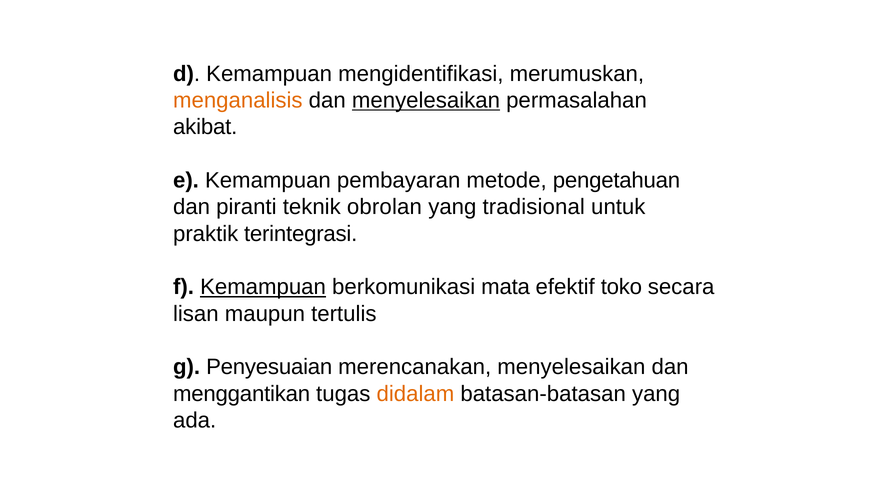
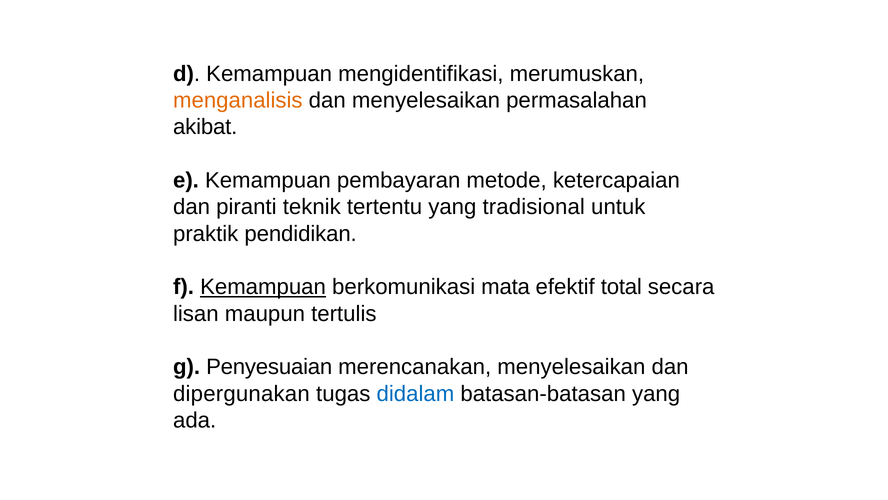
menyelesaikan at (426, 100) underline: present -> none
pengetahuan: pengetahuan -> ketercapaian
obrolan: obrolan -> tertentu
terintegrasi: terintegrasi -> pendidikan
toko: toko -> total
menggantikan: menggantikan -> dipergunakan
didalam colour: orange -> blue
